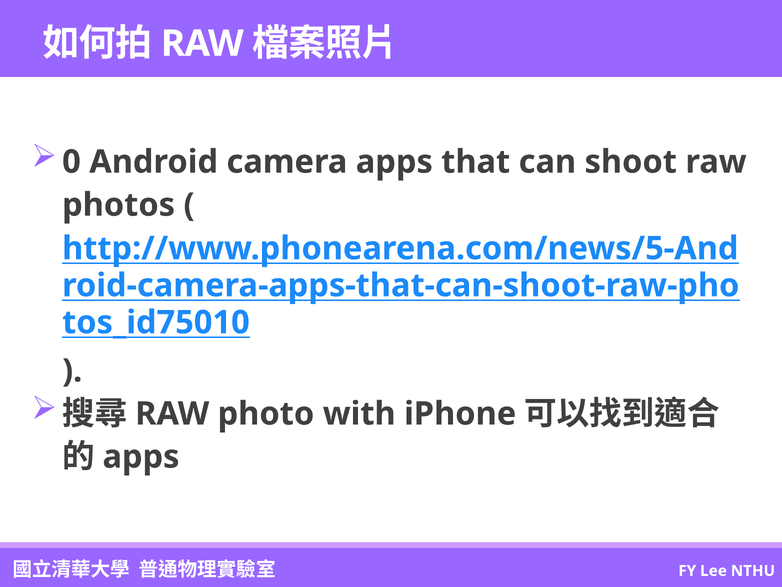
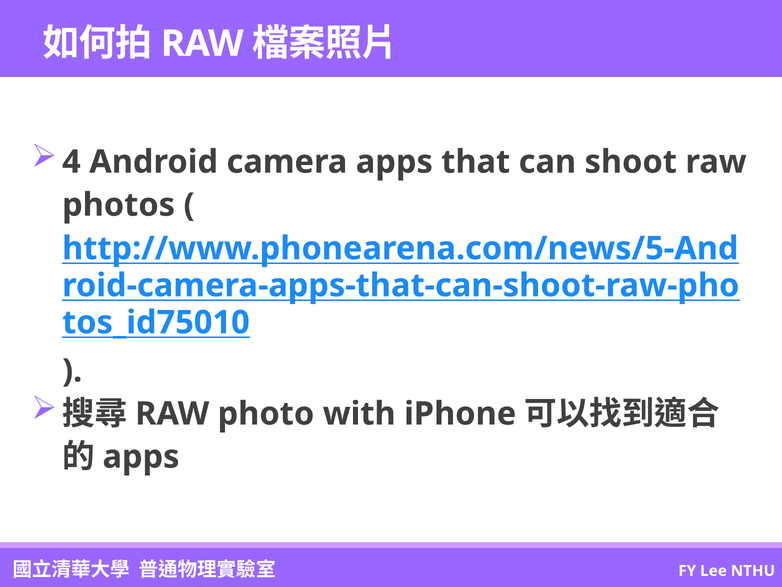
0: 0 -> 4
